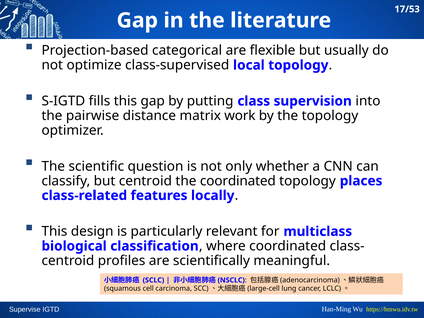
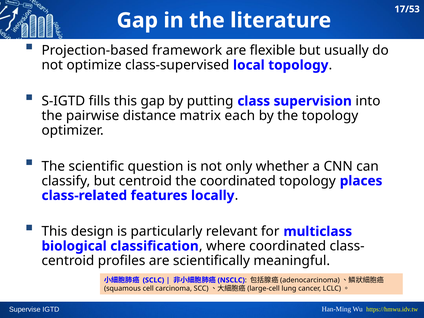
categorical: categorical -> framework
work: work -> each
